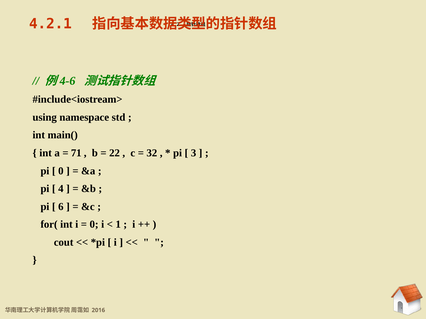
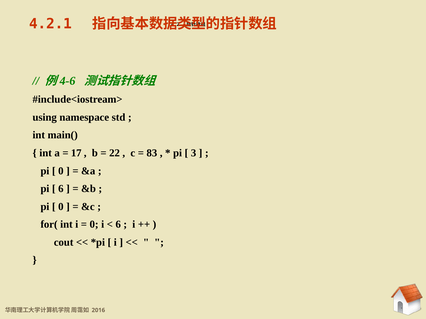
71: 71 -> 17
32: 32 -> 83
4 at (61, 189): 4 -> 6
6 at (61, 207): 6 -> 0
1 at (118, 225): 1 -> 6
